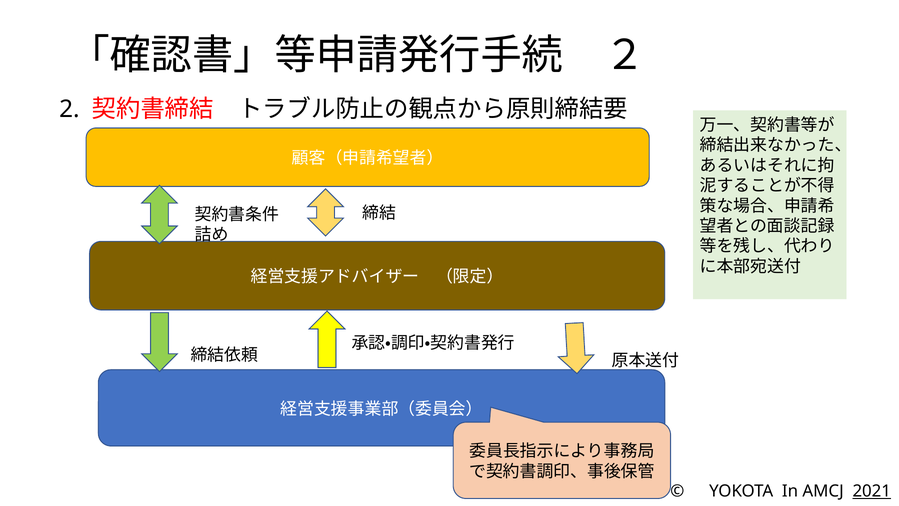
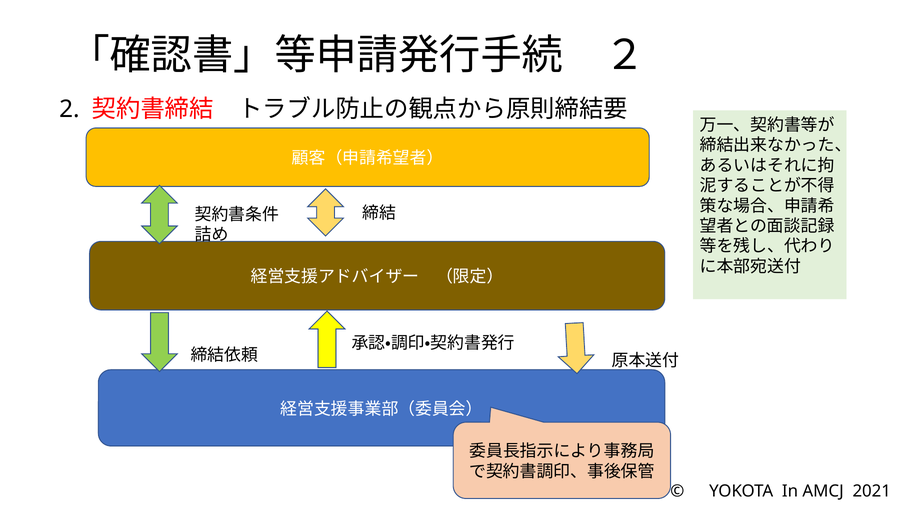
2021 underline: present -> none
